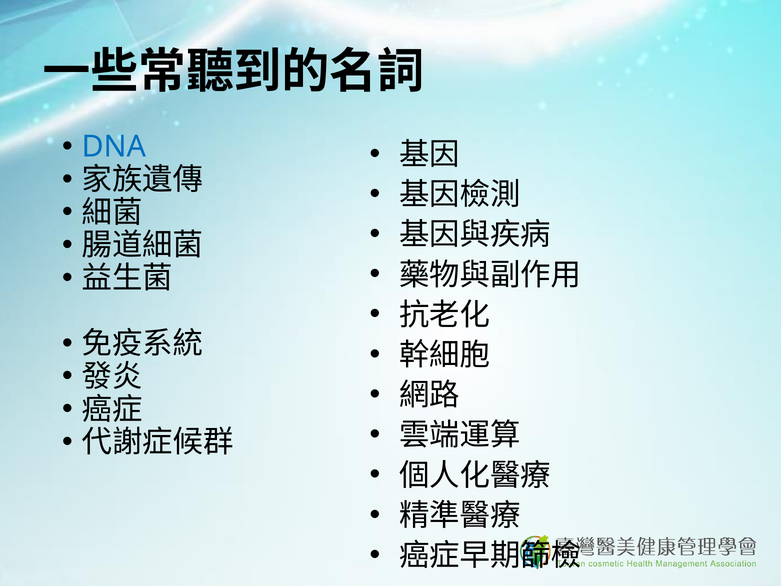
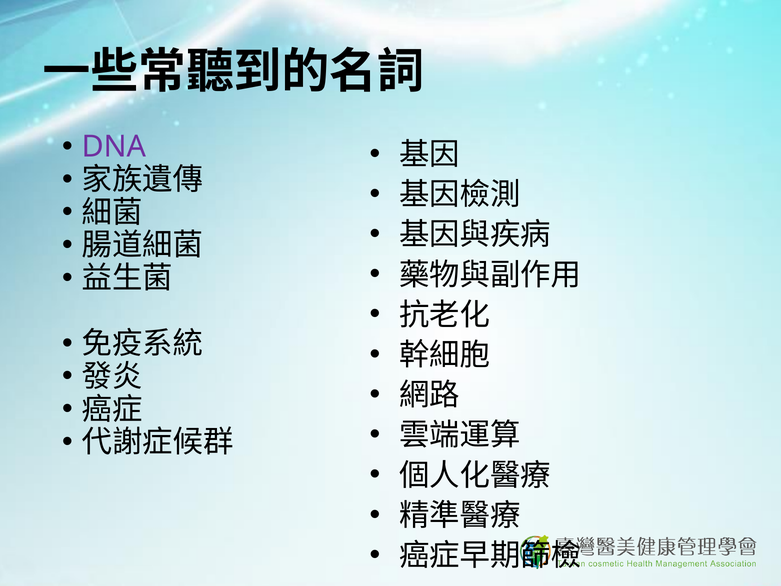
DNA colour: blue -> purple
